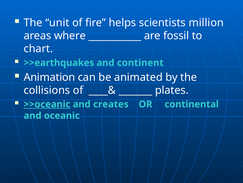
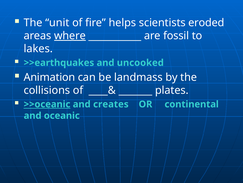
million: million -> eroded
where underline: none -> present
chart: chart -> lakes
continent: continent -> uncooked
animated: animated -> landmass
